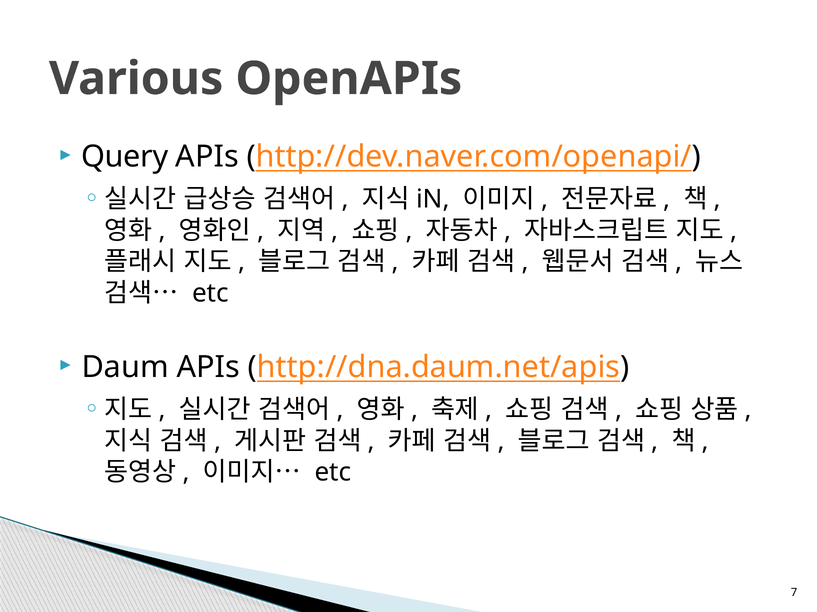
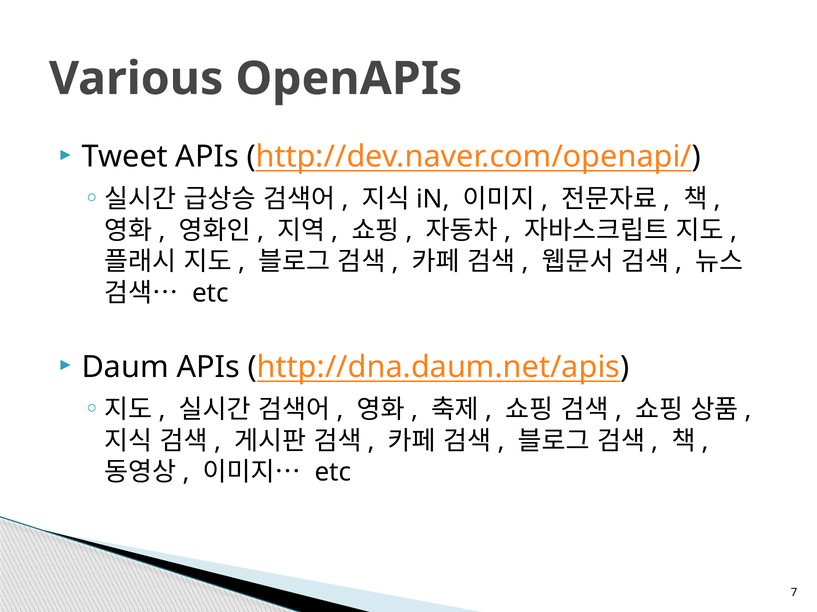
Query: Query -> Tweet
